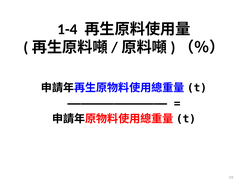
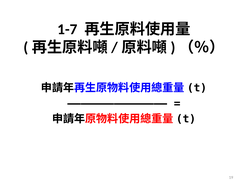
1-4: 1-4 -> 1-7
